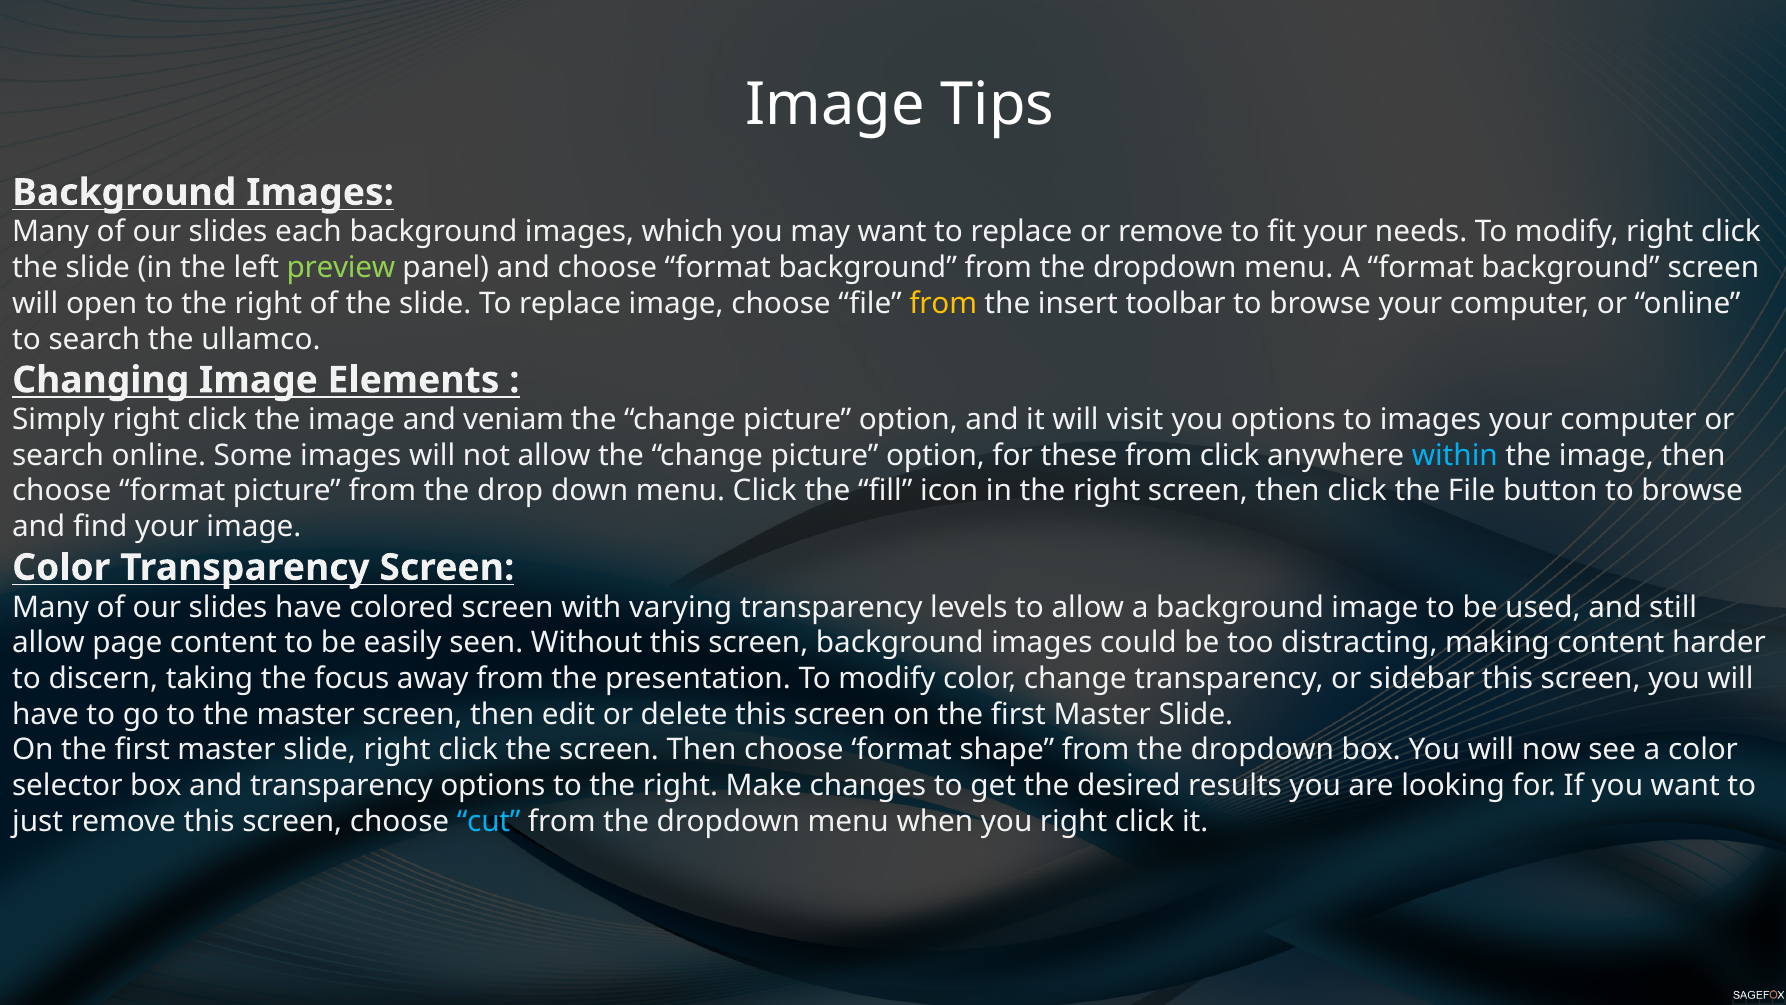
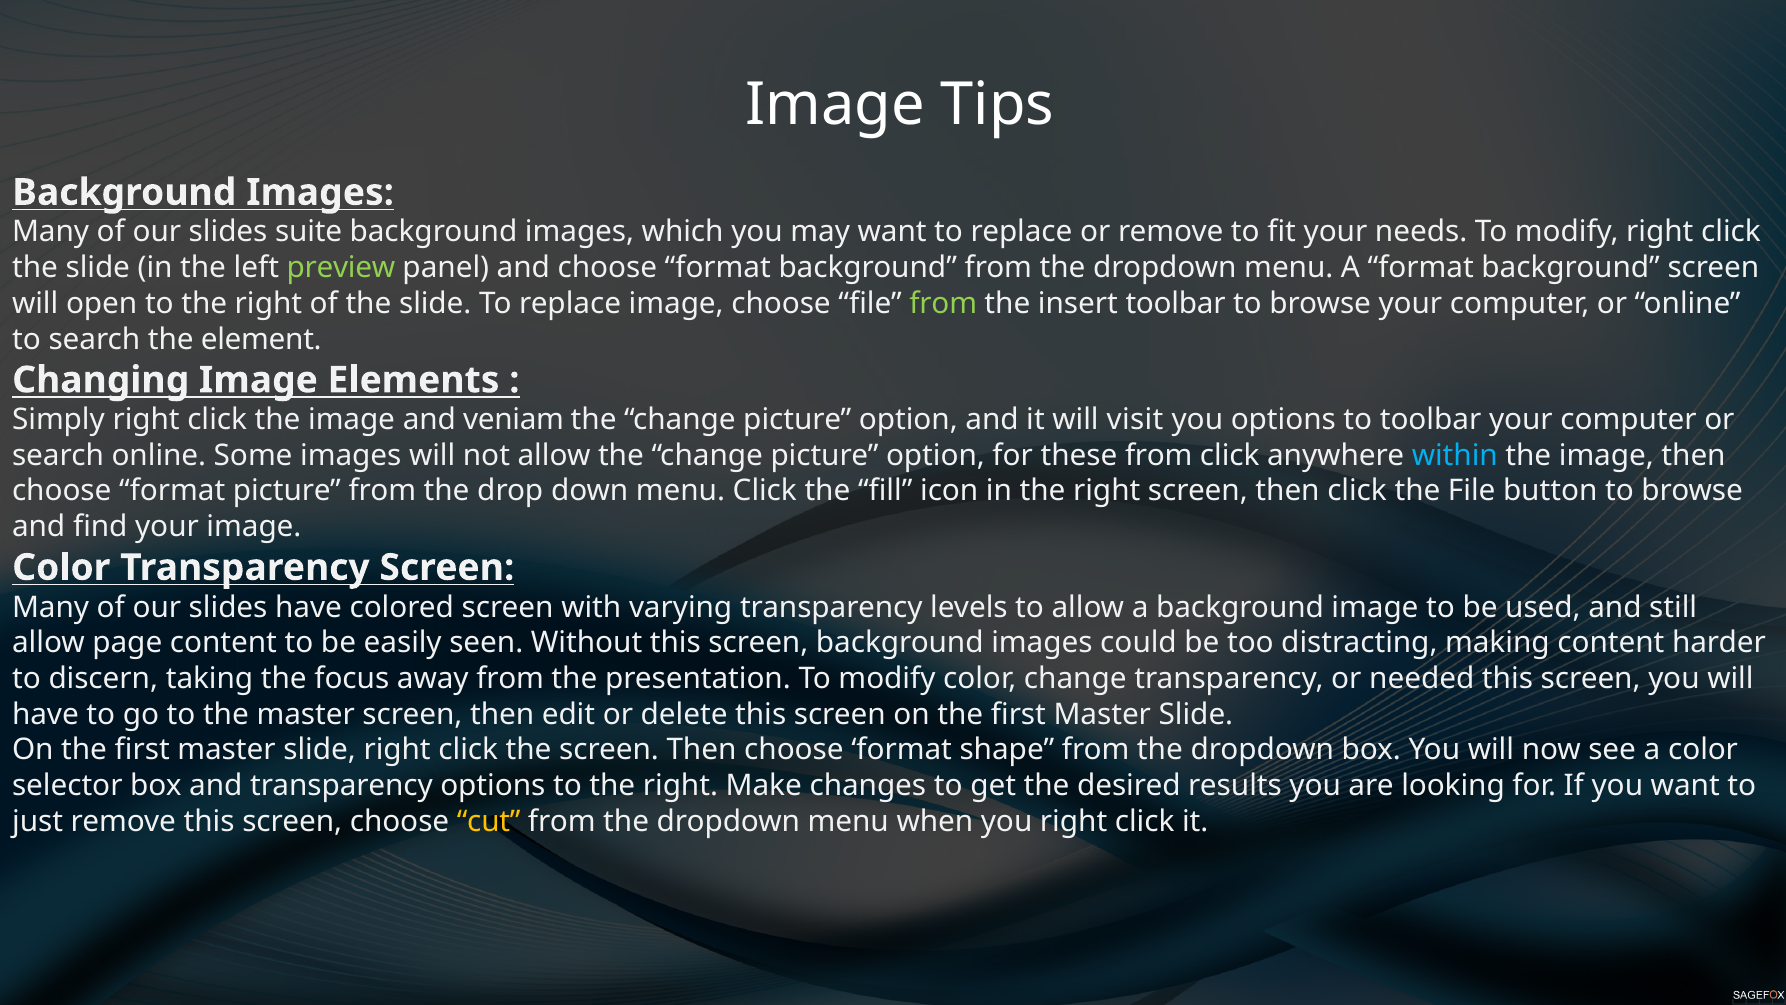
each: each -> suite
from at (943, 303) colour: yellow -> light green
ullamco: ullamco -> element
to images: images -> toolbar
sidebar: sidebar -> needed
cut colour: light blue -> yellow
